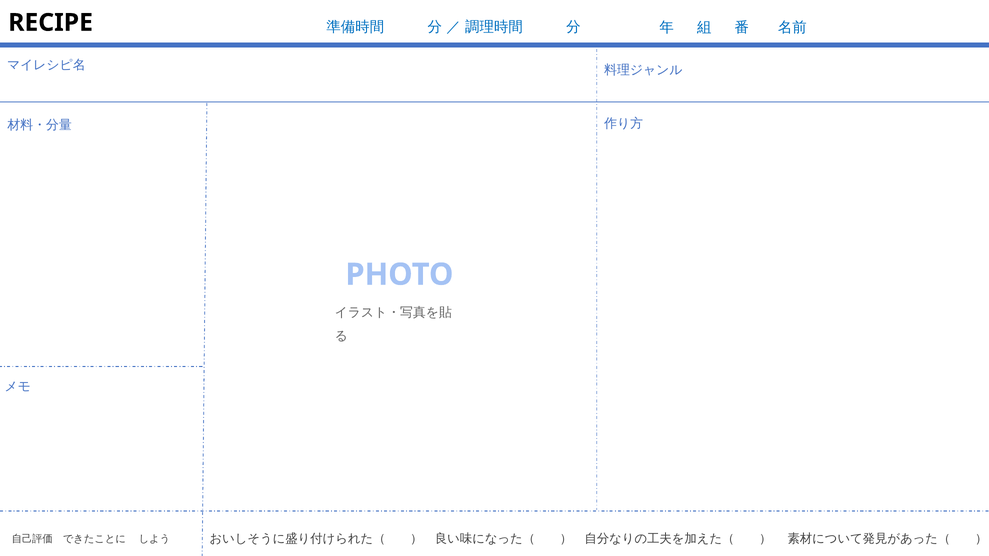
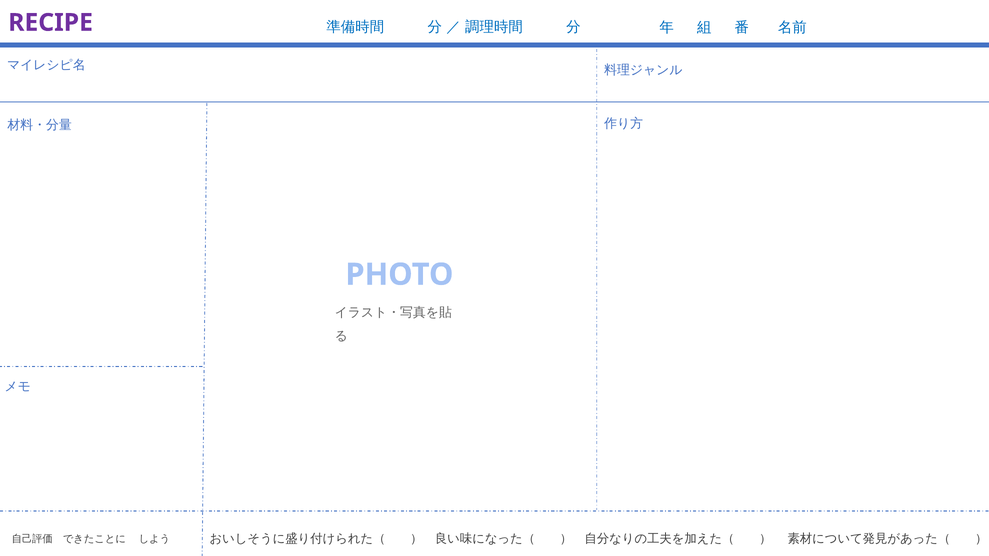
RECIPE colour: black -> purple
